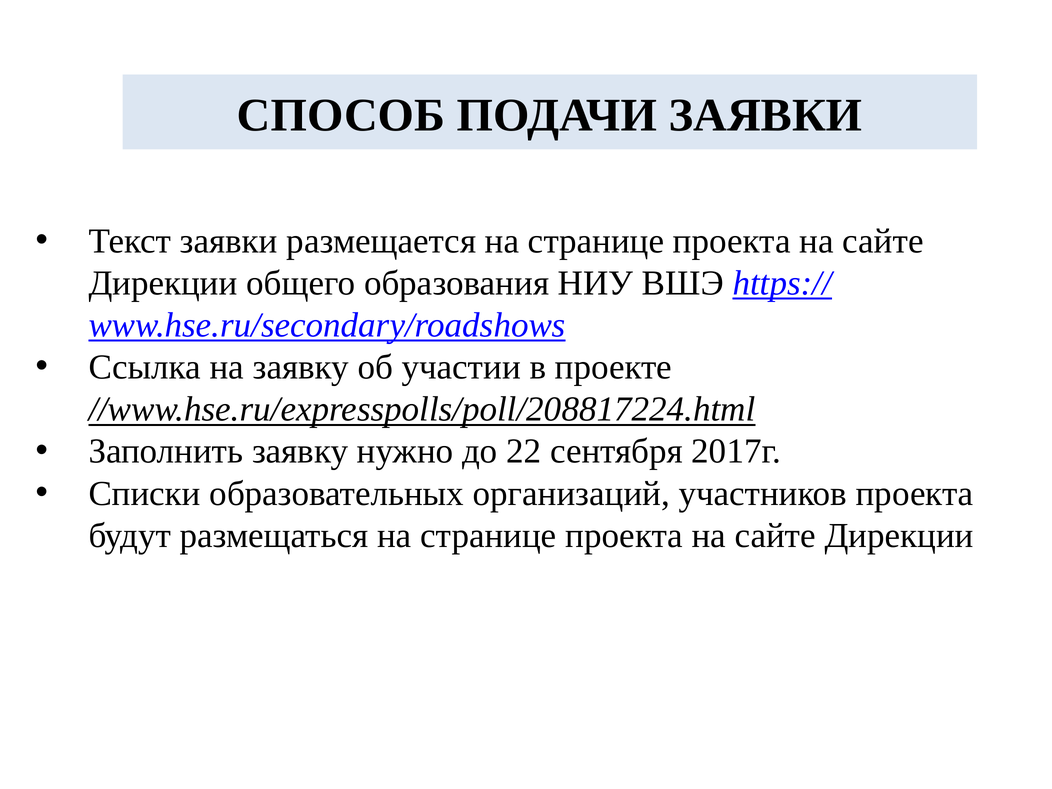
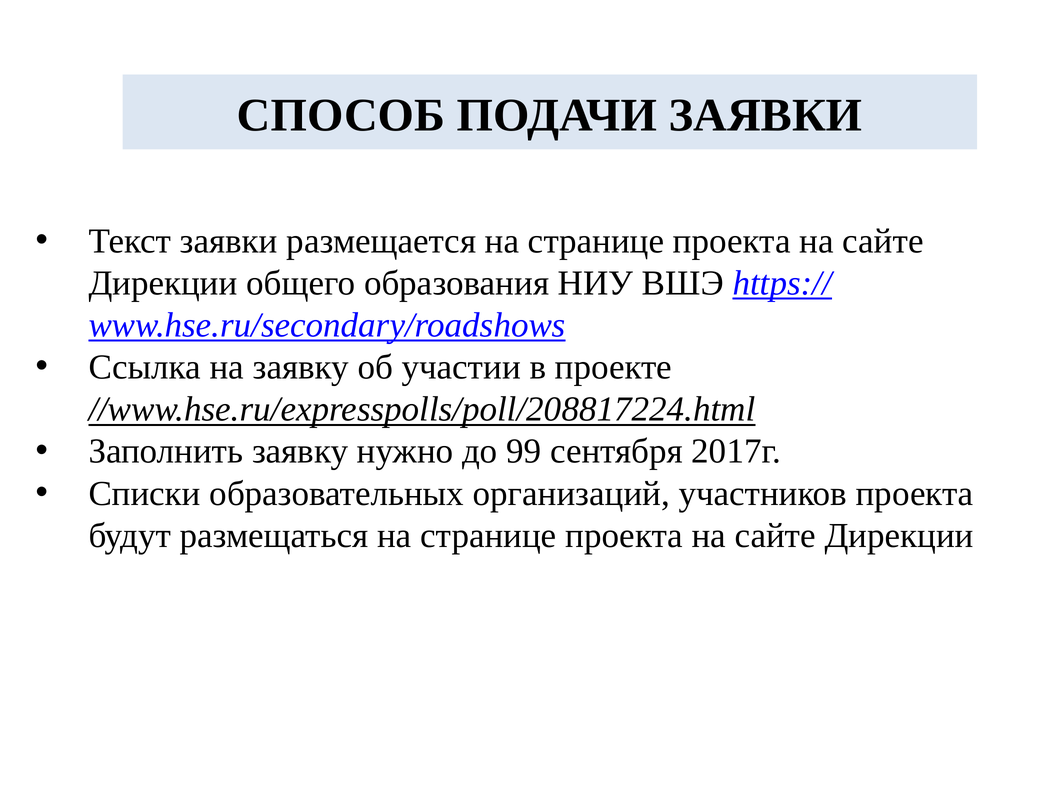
22: 22 -> 99
